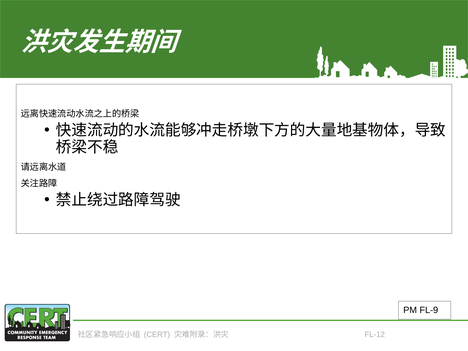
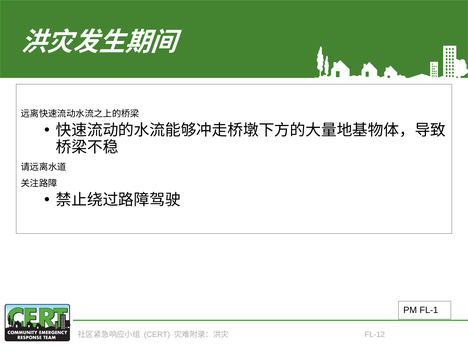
FL-9: FL-9 -> FL-1
